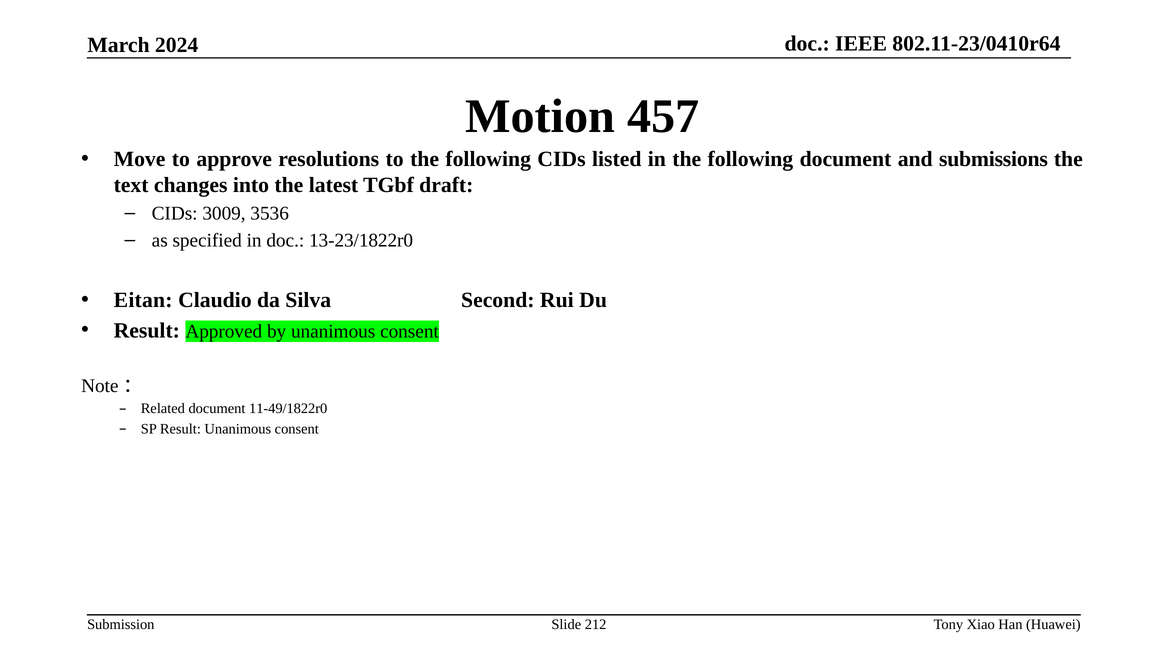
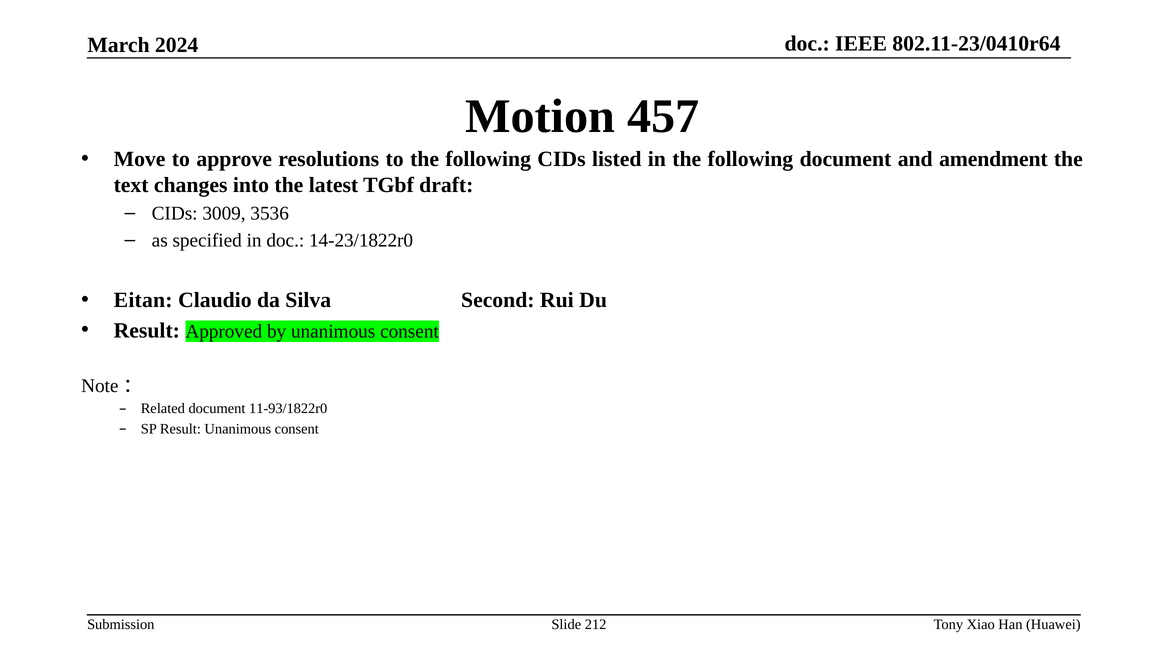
submissions: submissions -> amendment
13-23/1822r0: 13-23/1822r0 -> 14-23/1822r0
11-49/1822r0: 11-49/1822r0 -> 11-93/1822r0
